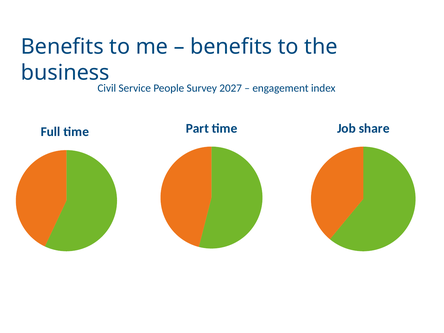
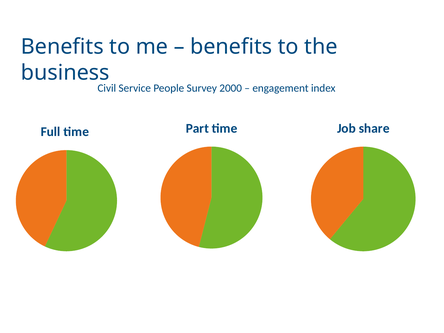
2027: 2027 -> 2000
